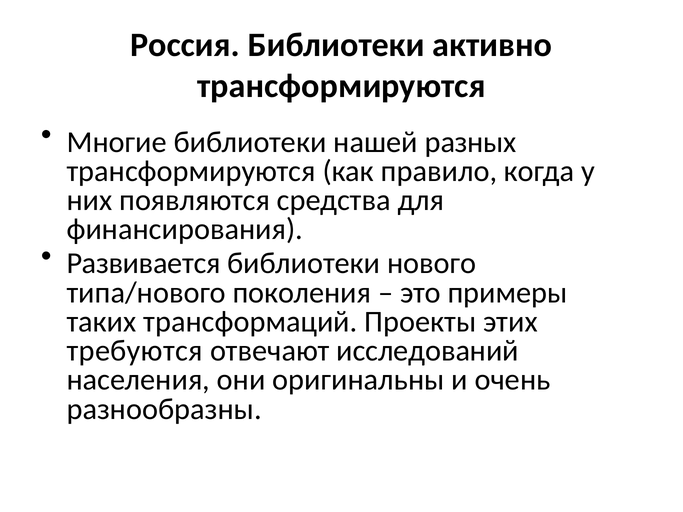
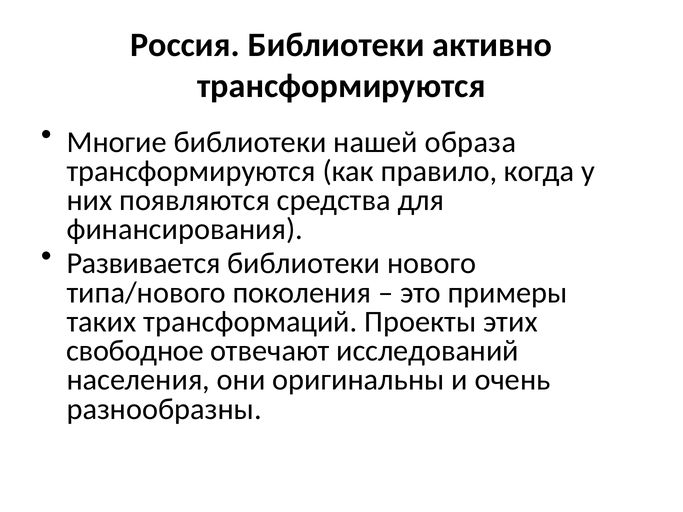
разных: разных -> образа
требуются: требуются -> свободное
